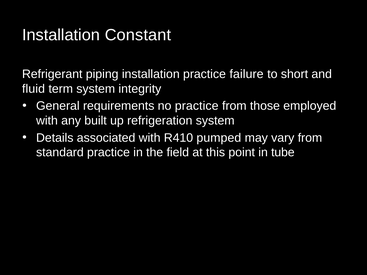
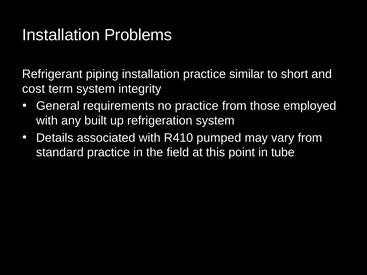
Constant: Constant -> Problems
failure: failure -> similar
fluid: fluid -> cost
